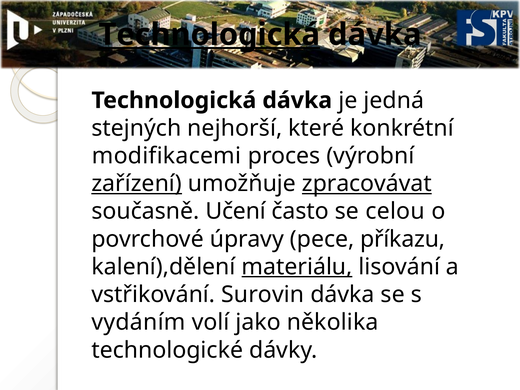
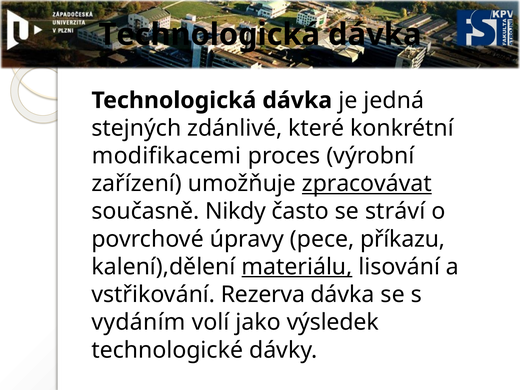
Technologická at (209, 35) underline: present -> none
nejhorší: nejhorší -> zdánlivé
zařízení underline: present -> none
Učení: Učení -> Nikdy
celou: celou -> stráví
Surovin: Surovin -> Rezerva
několika: několika -> výsledek
